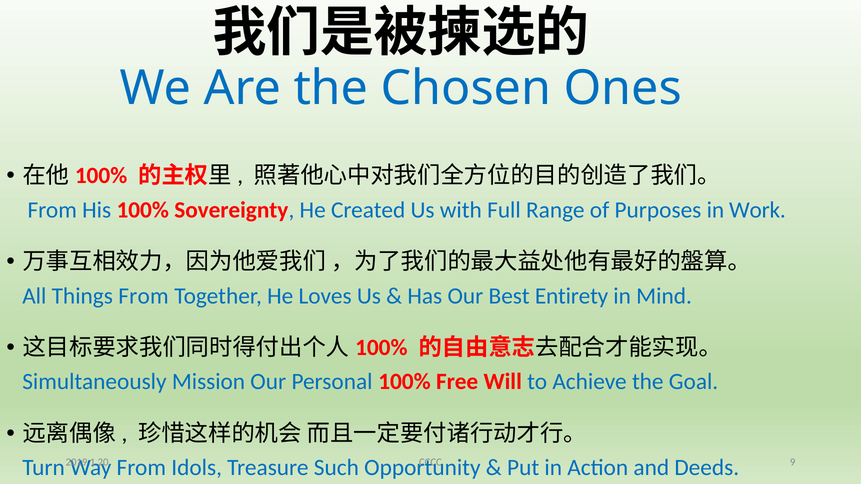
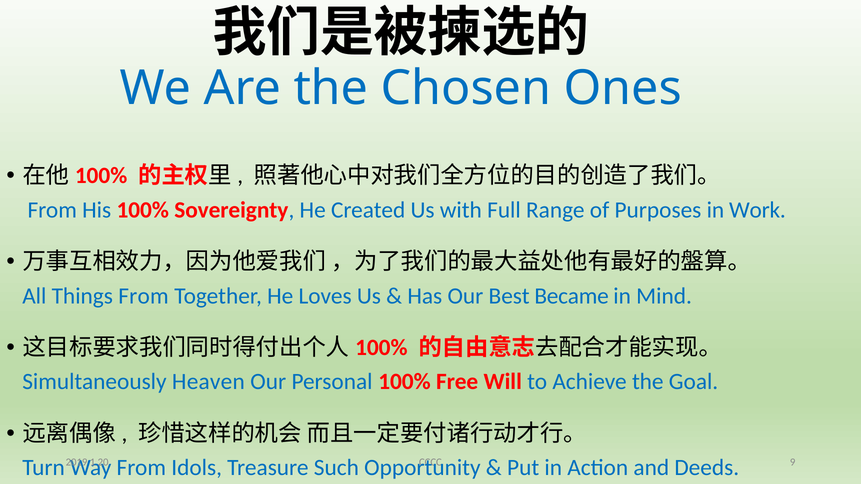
Entirety: Entirety -> Became
Mission: Mission -> Heaven
